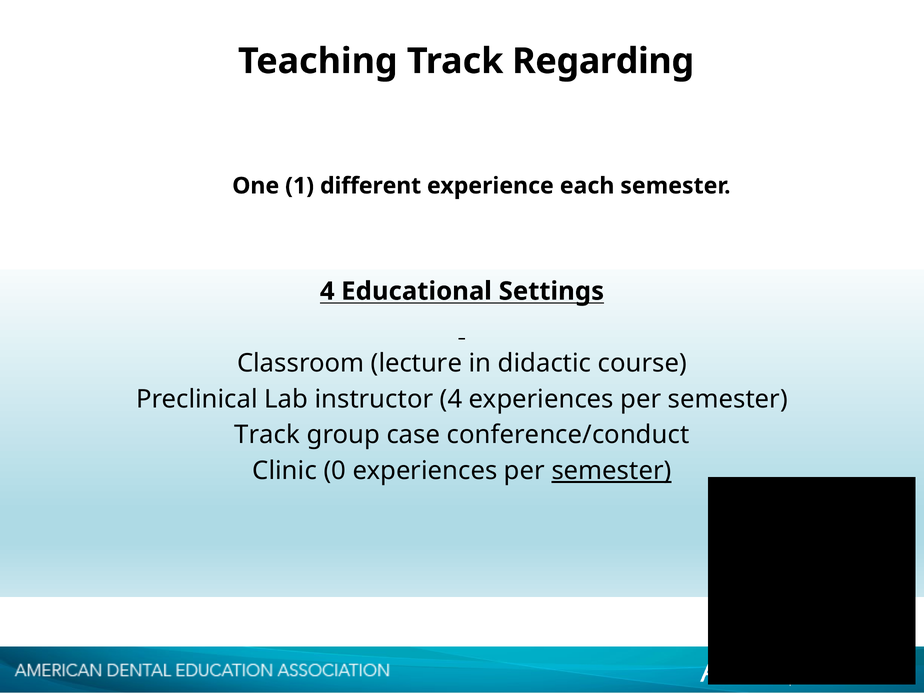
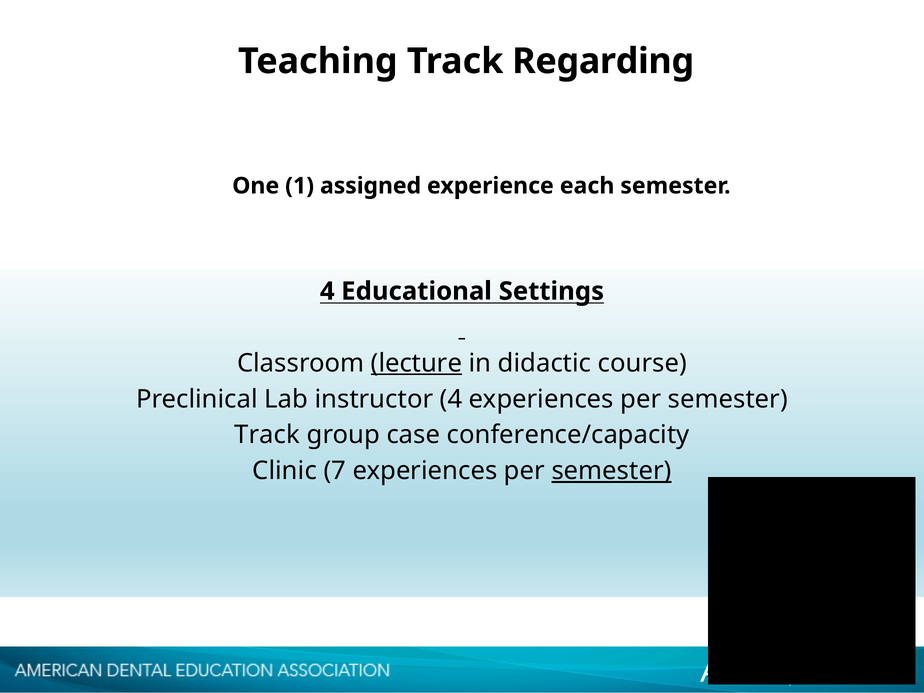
different: different -> assigned
lecture underline: none -> present
conference/conduct: conference/conduct -> conference/capacity
0: 0 -> 7
